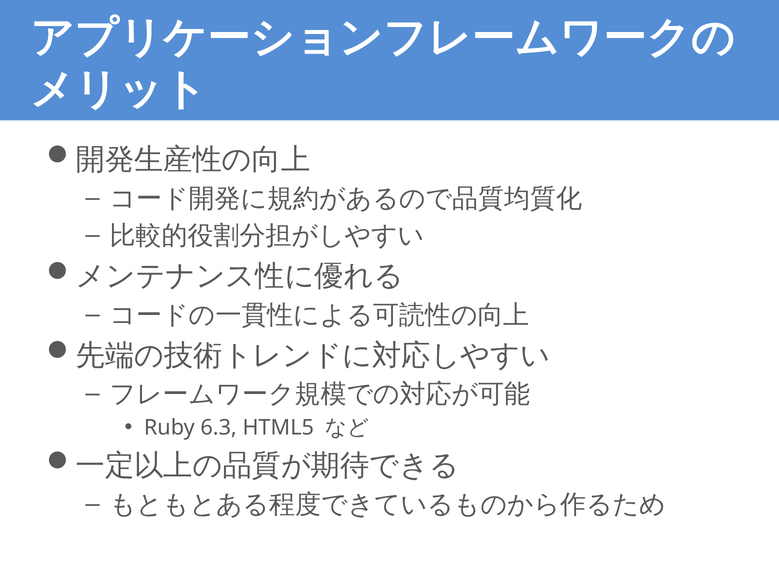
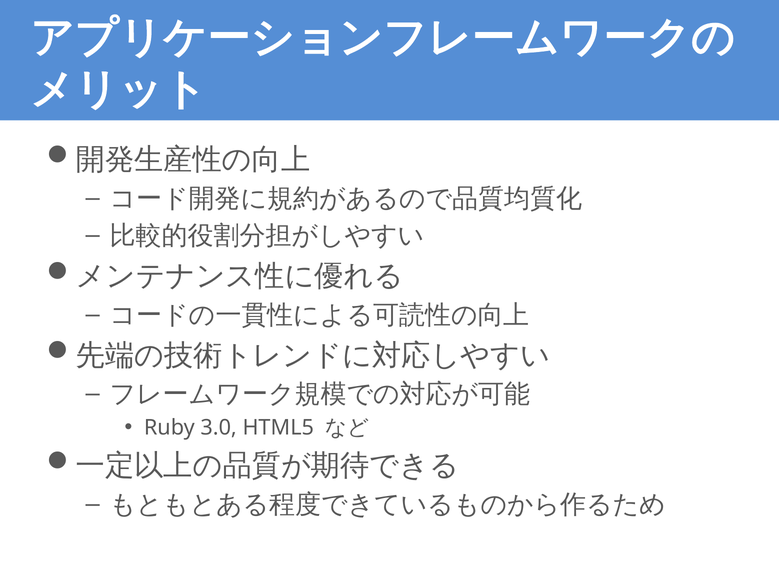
6.3: 6.3 -> 3.0
